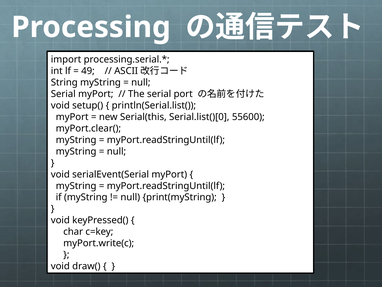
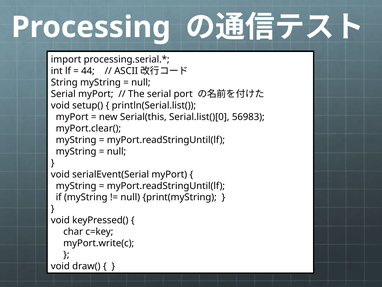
49: 49 -> 44
55600: 55600 -> 56983
